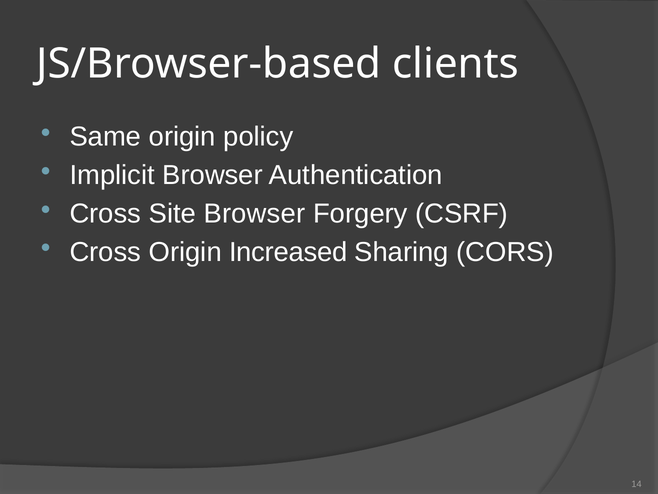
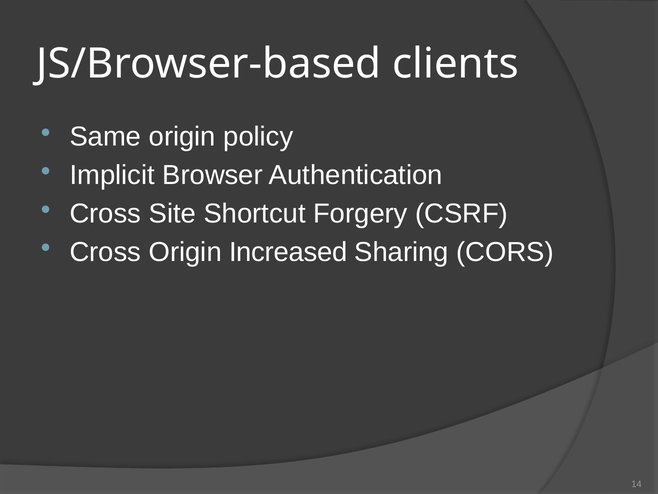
Site Browser: Browser -> Shortcut
